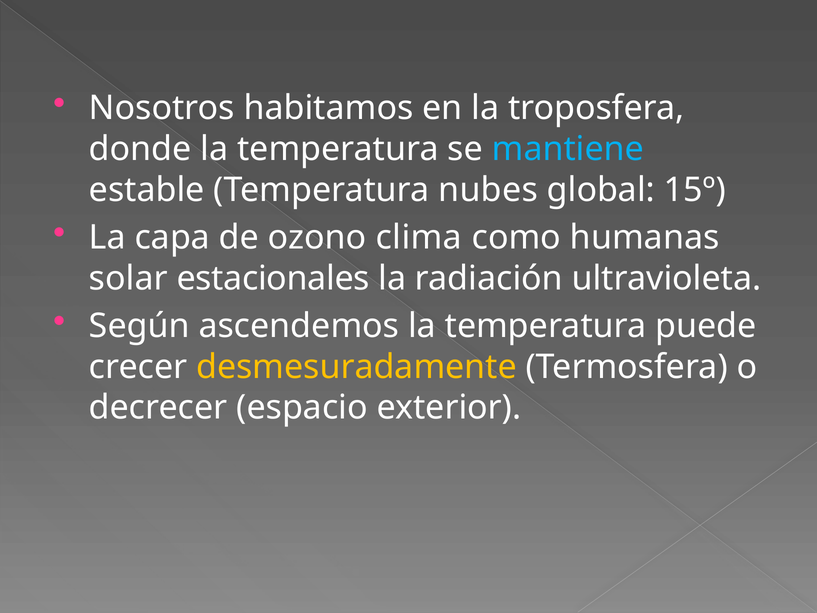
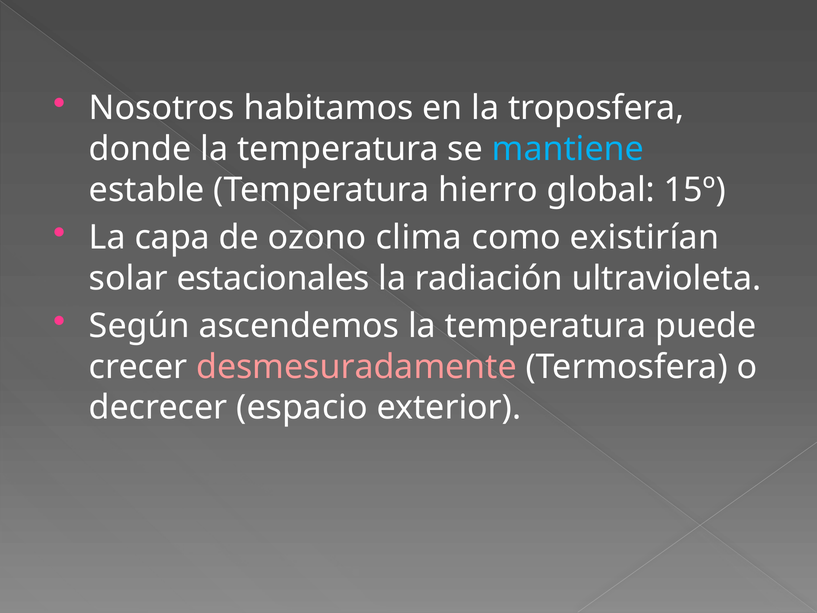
nubes: nubes -> hierro
humanas: humanas -> existirían
desmesuradamente colour: yellow -> pink
